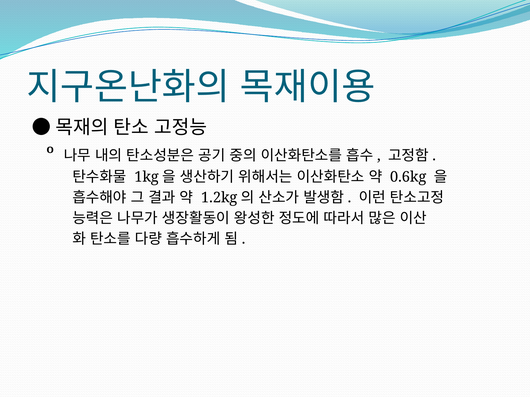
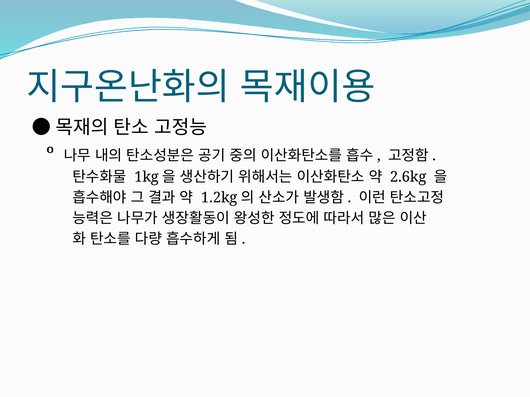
0.6kg: 0.6kg -> 2.6kg
